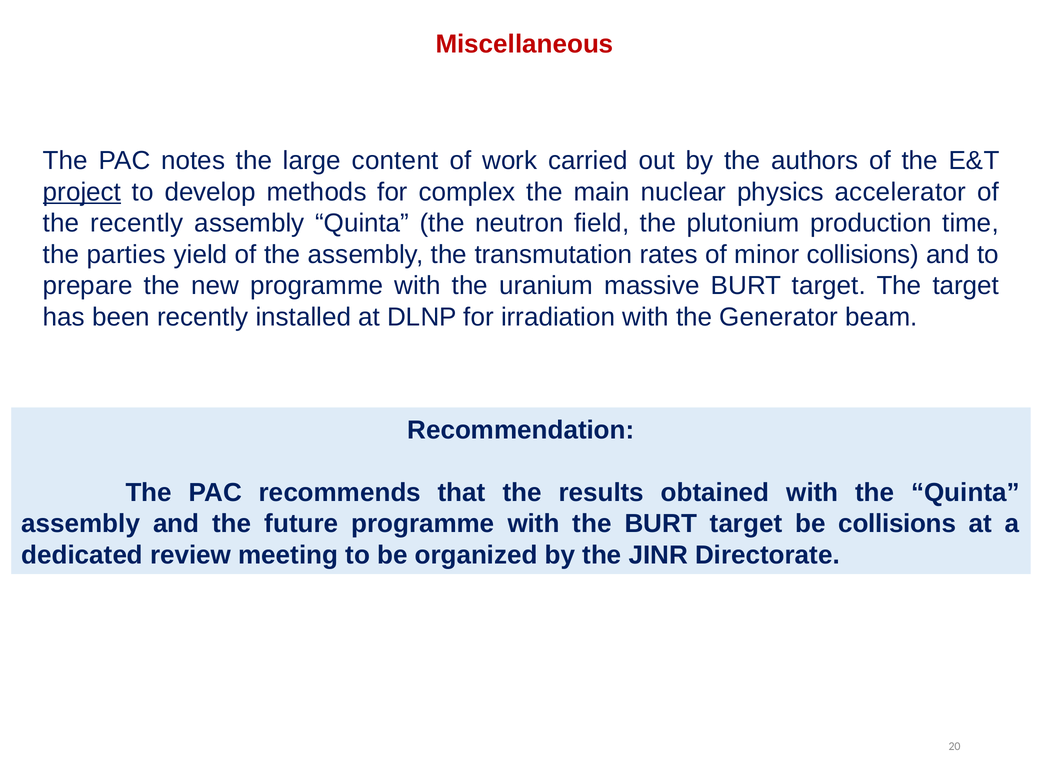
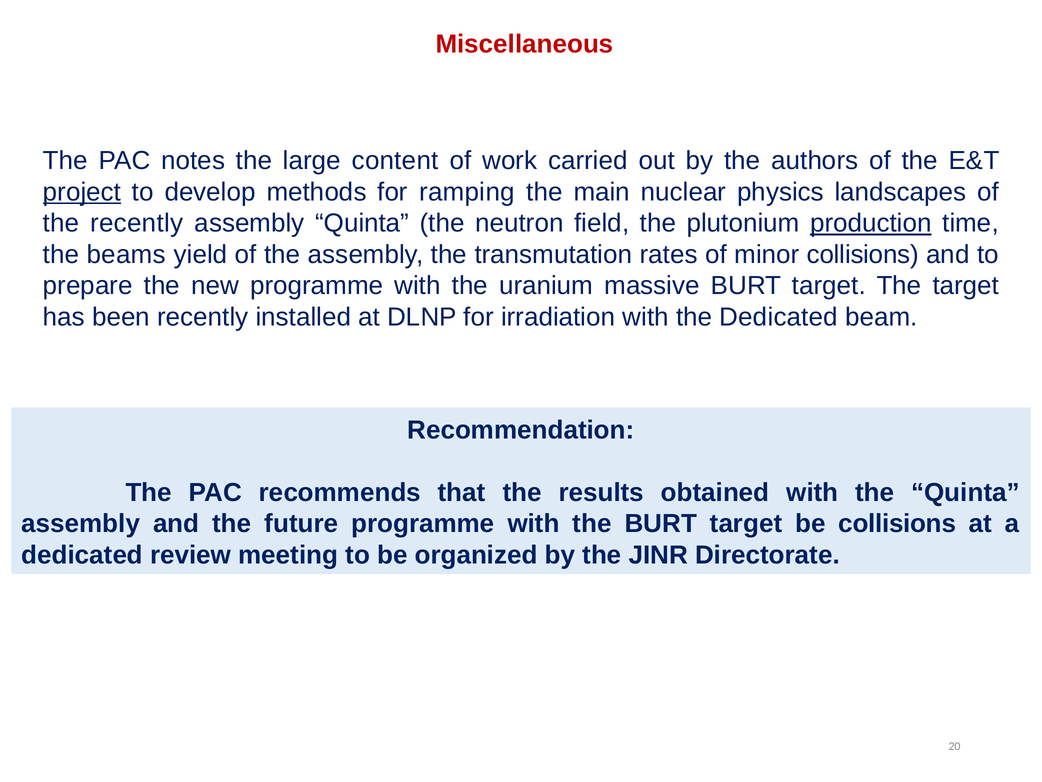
complex: complex -> ramping
accelerator: accelerator -> landscapes
production underline: none -> present
parties: parties -> beams
the Generator: Generator -> Dedicated
